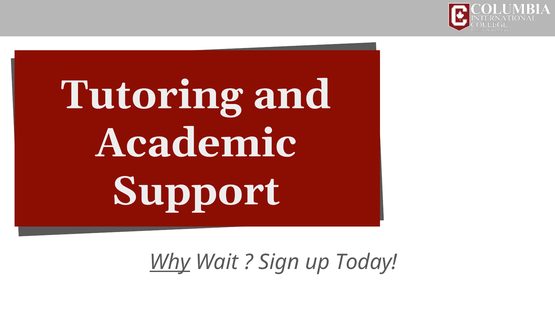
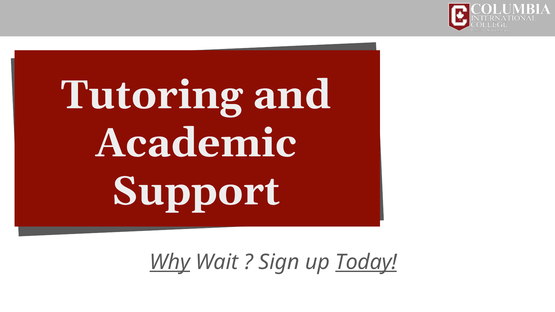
Today underline: none -> present
